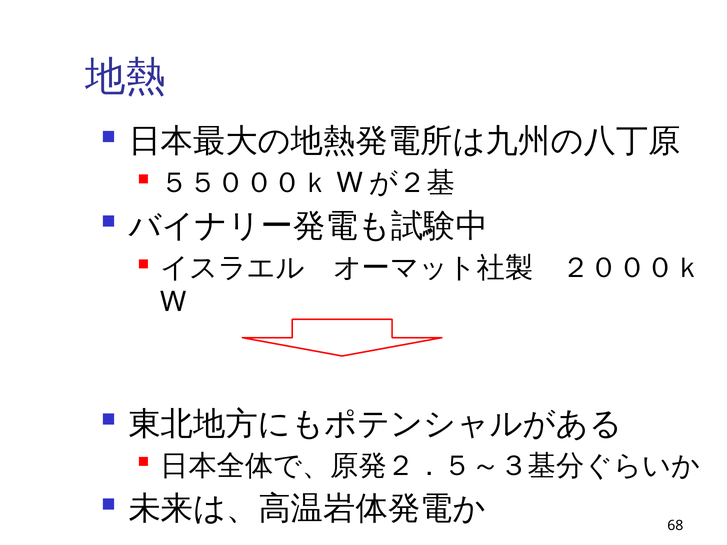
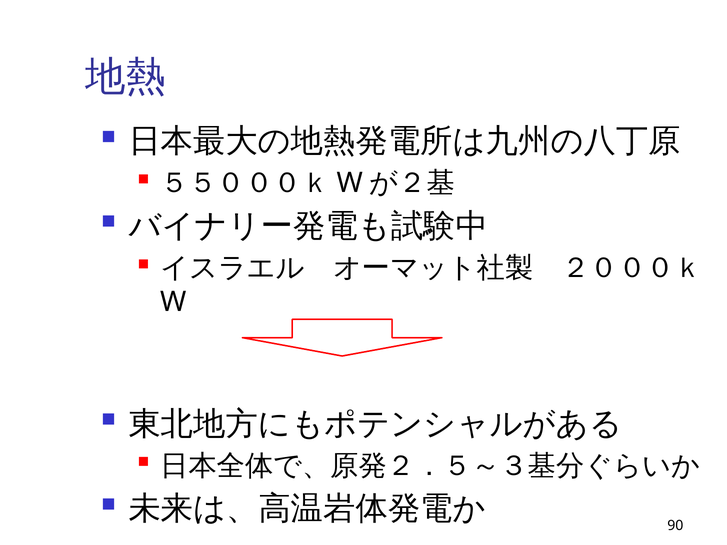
68: 68 -> 90
